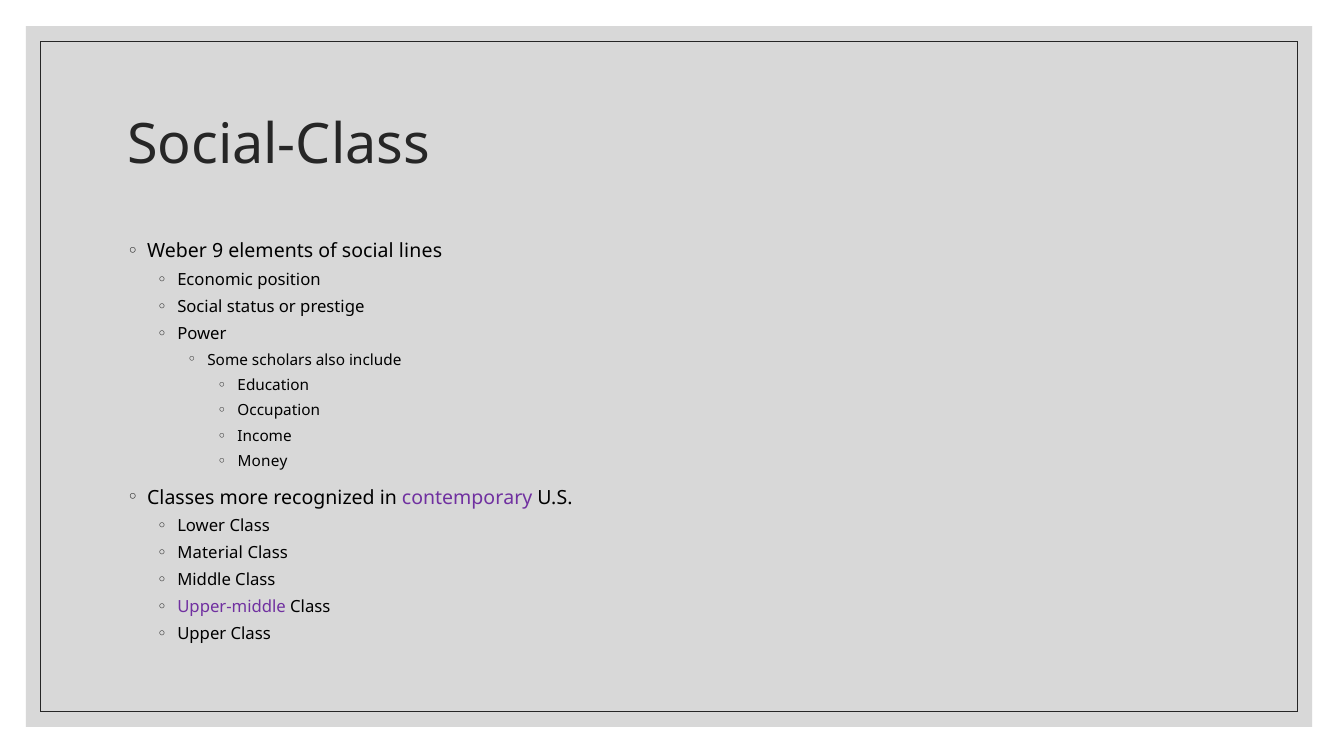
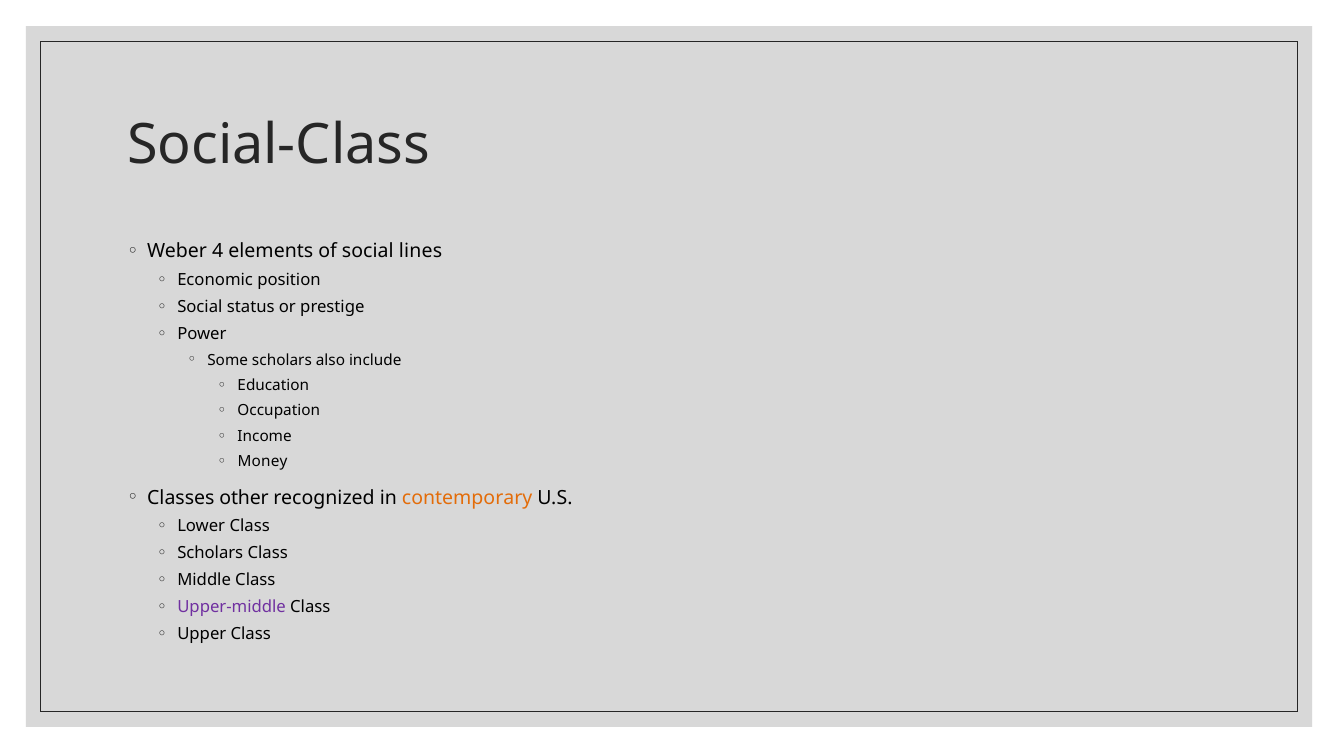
9: 9 -> 4
more: more -> other
contemporary colour: purple -> orange
Material at (210, 553): Material -> Scholars
